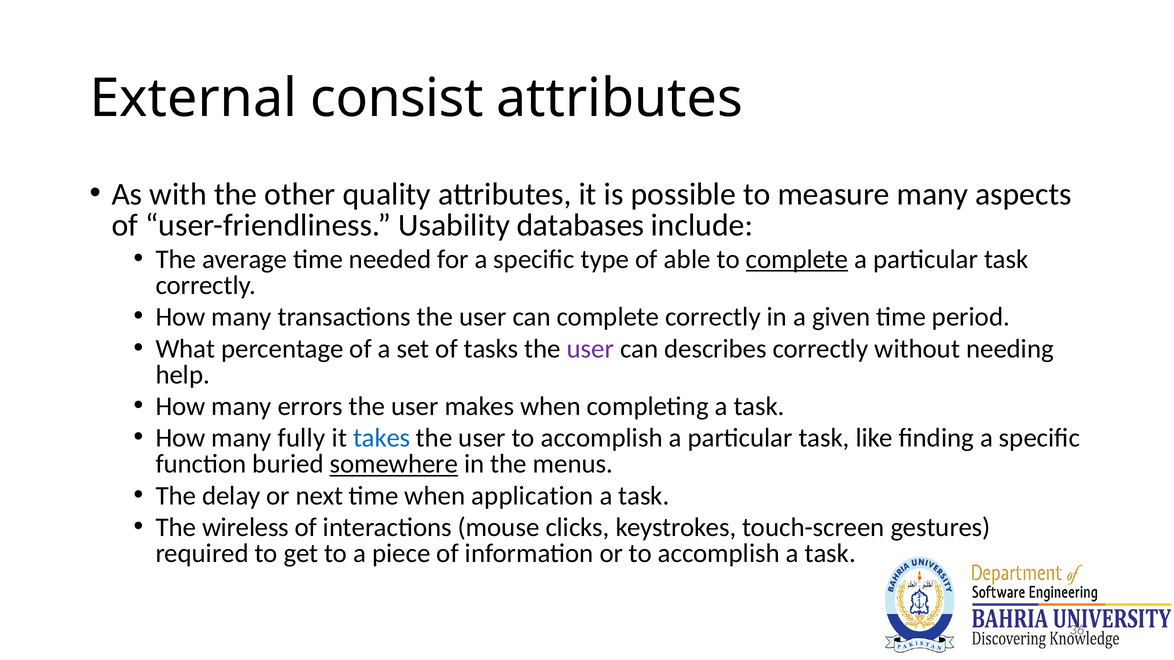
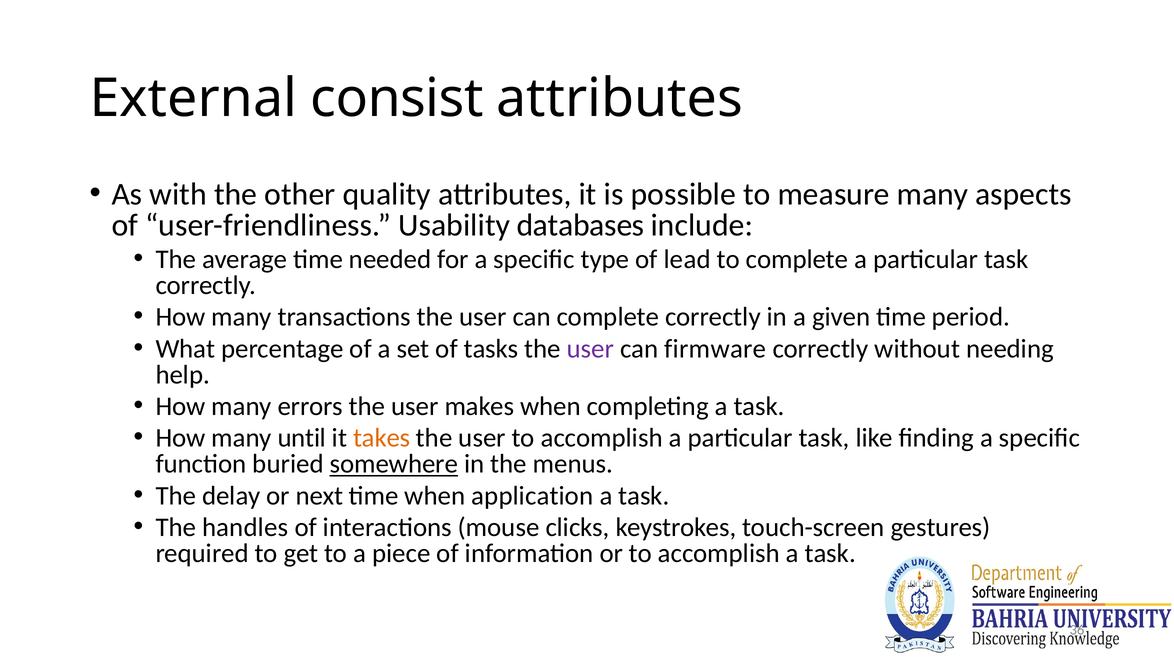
able: able -> lead
complete at (797, 259) underline: present -> none
describes: describes -> firmware
fully: fully -> until
takes colour: blue -> orange
wireless: wireless -> handles
